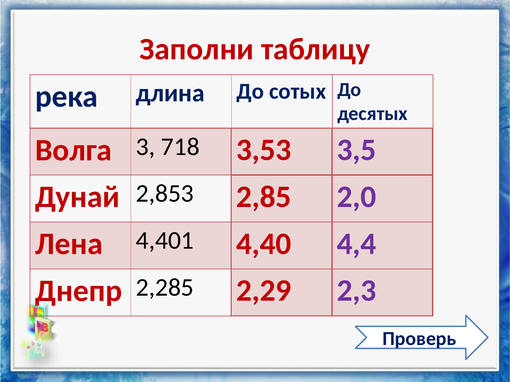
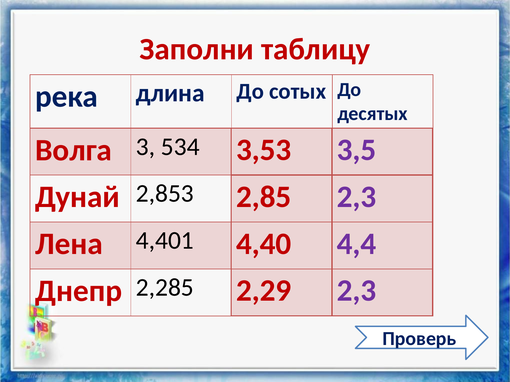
718: 718 -> 534
2,85 2,0: 2,0 -> 2,3
